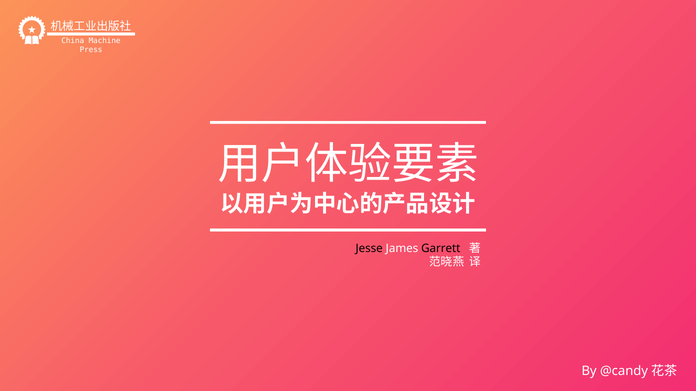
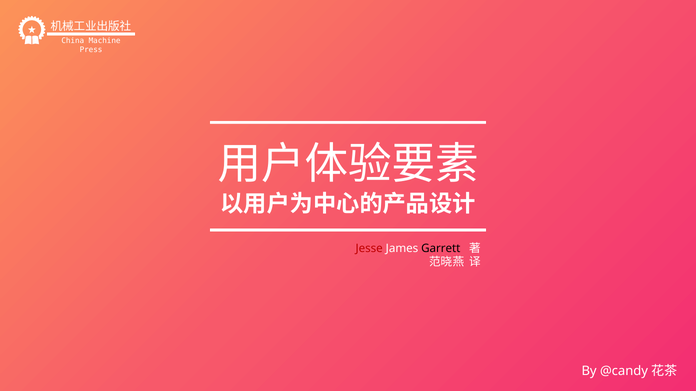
Jesse colour: black -> red
